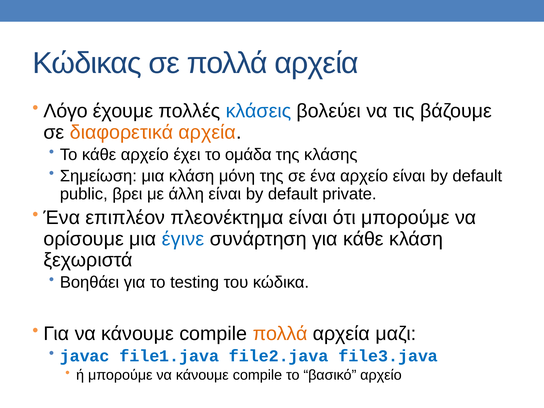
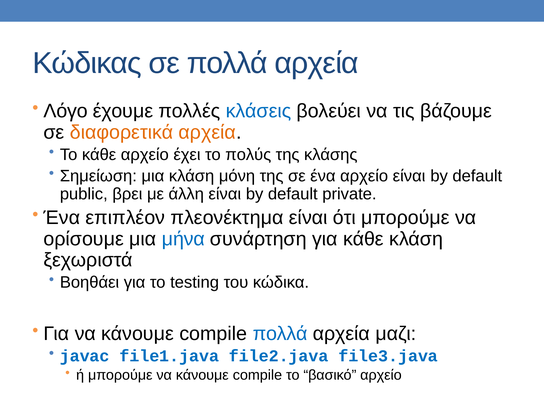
ομάδα: ομάδα -> πολύς
έγινε: έγινε -> μήνα
πολλά at (280, 334) colour: orange -> blue
